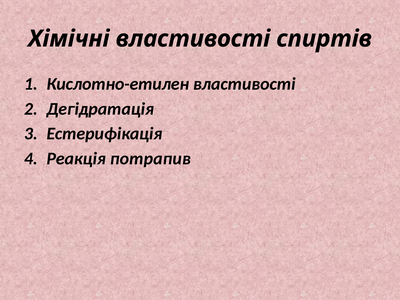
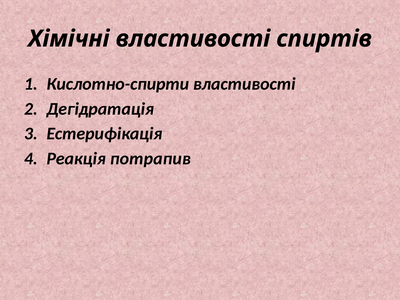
Кислотно-етилен: Кислотно-етилен -> Кислотно-спирти
